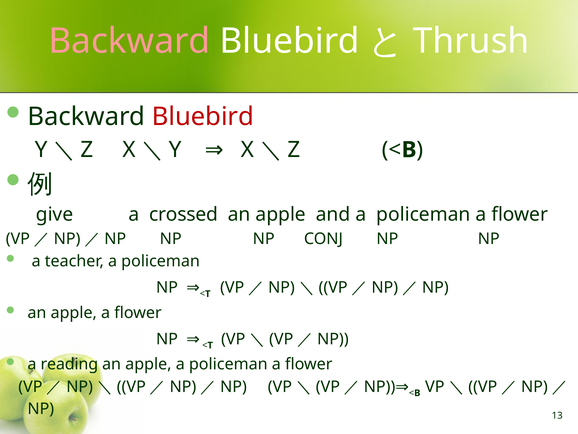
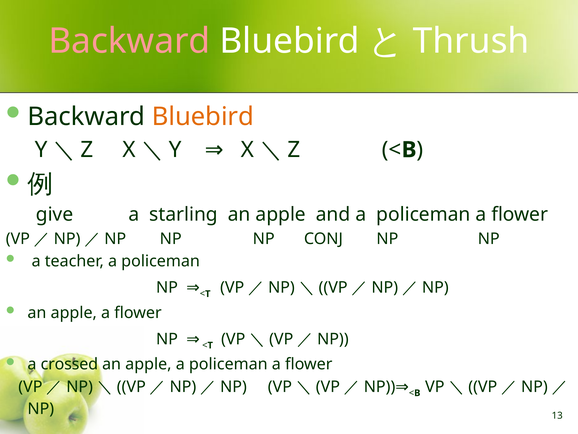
Bluebird at (203, 116) colour: red -> orange
crossed: crossed -> starling
reading: reading -> crossed
